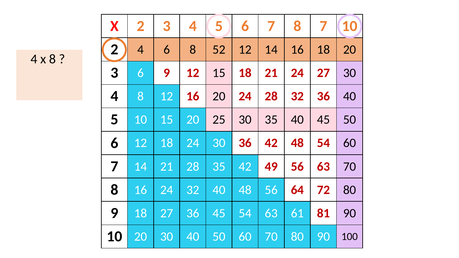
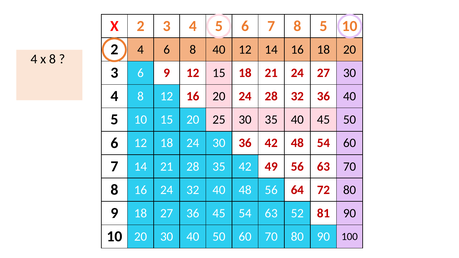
8 7: 7 -> 5
8 52: 52 -> 40
61: 61 -> 52
